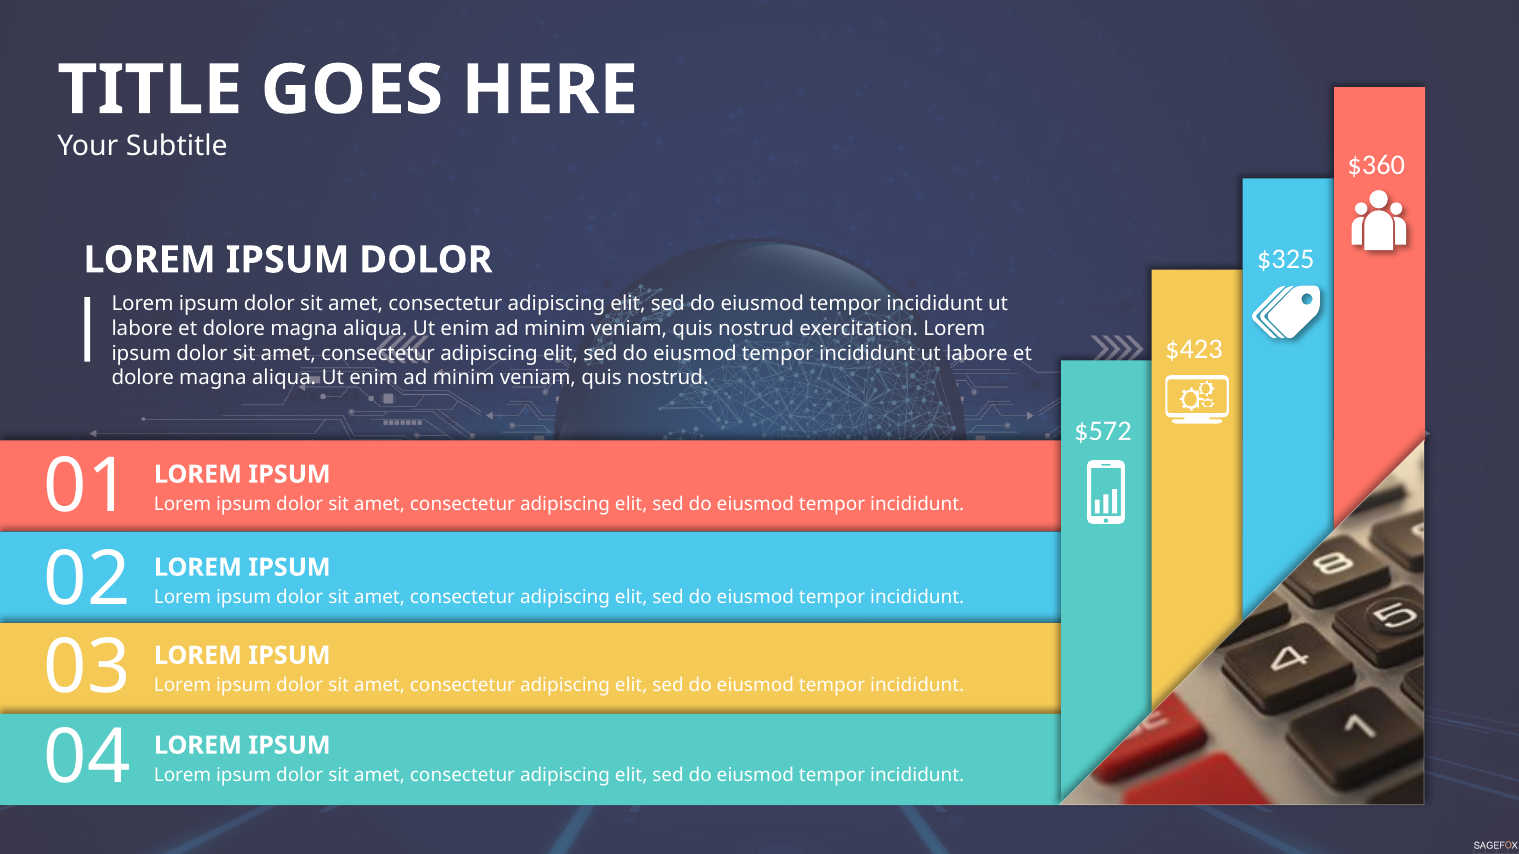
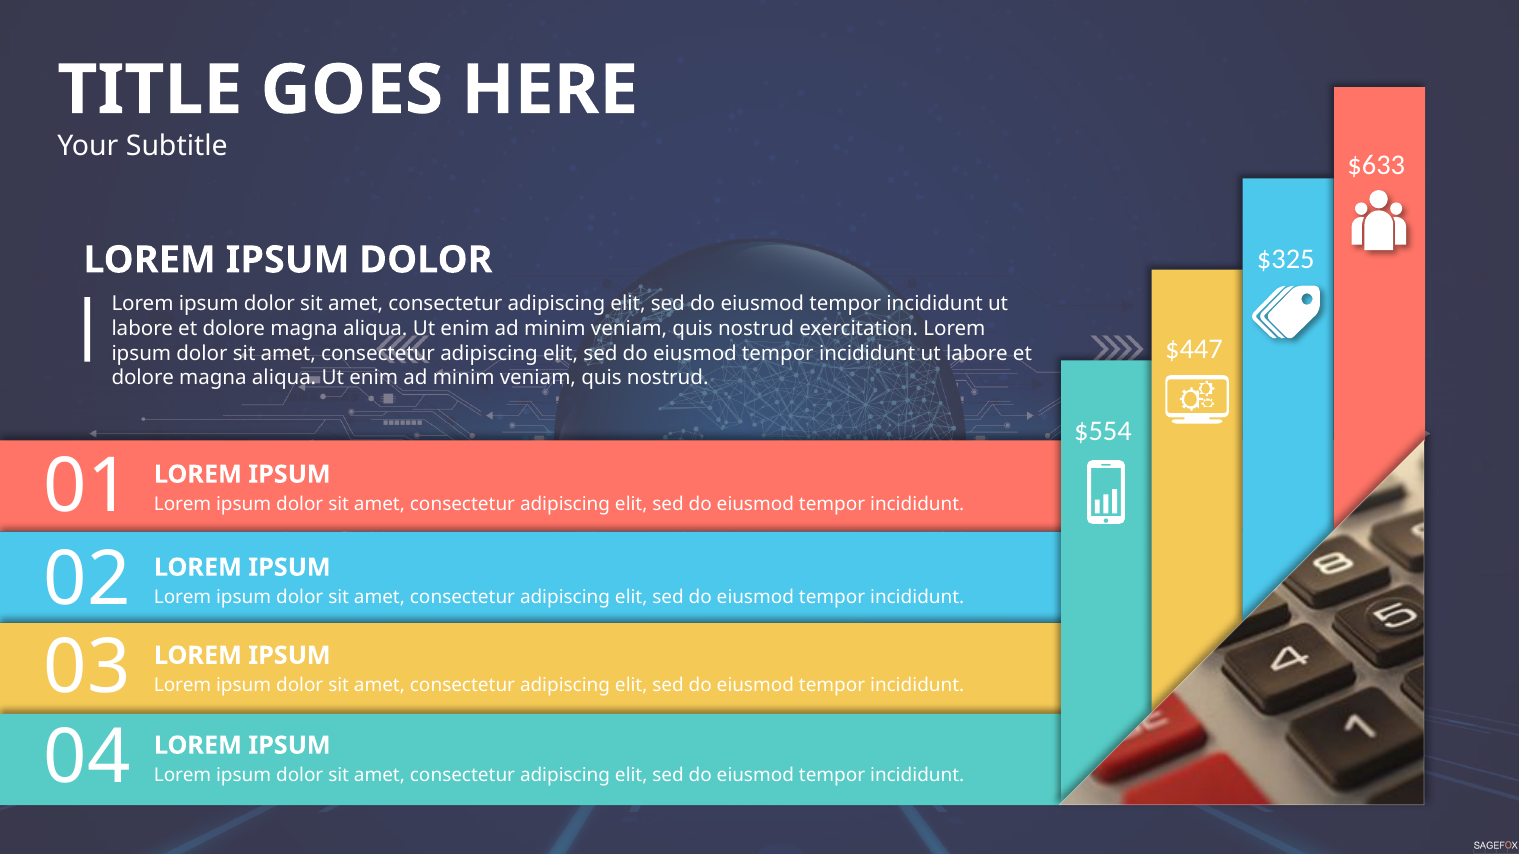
$360: $360 -> $633
$423: $423 -> $447
$572: $572 -> $554
